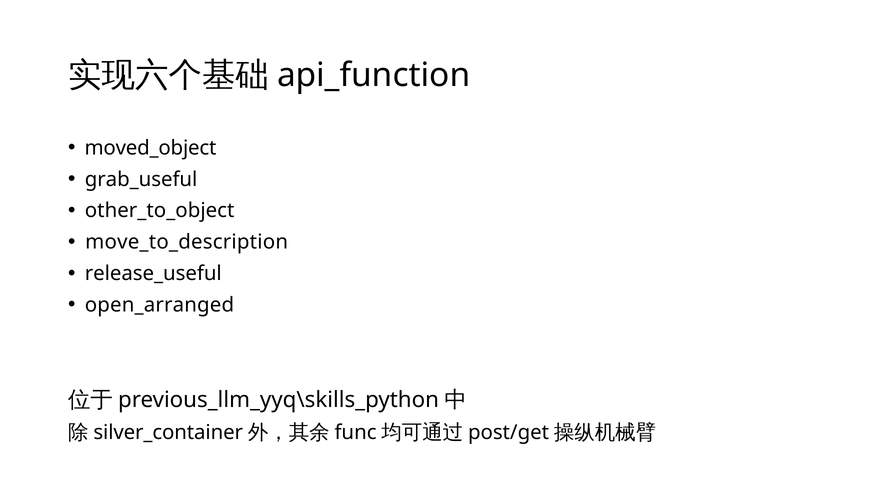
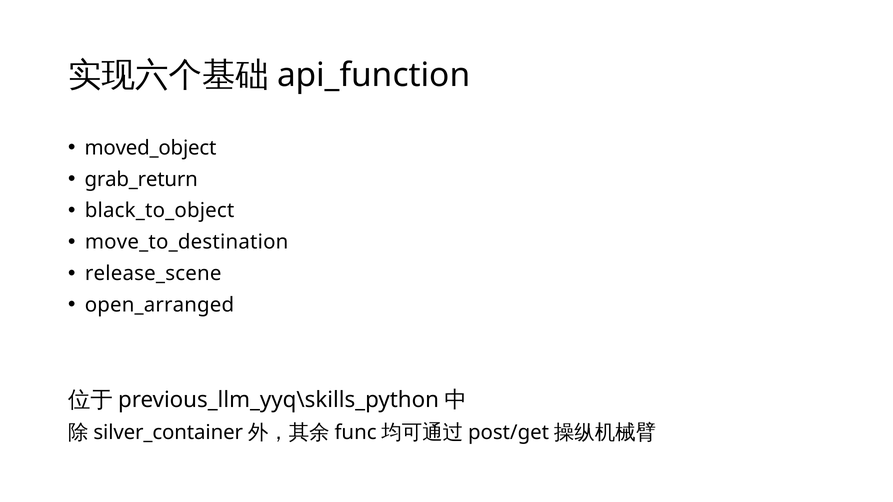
grab_useful: grab_useful -> grab_return
other_to_object: other_to_object -> black_to_object
move_to_description: move_to_description -> move_to_destination
release_useful: release_useful -> release_scene
